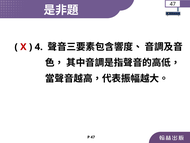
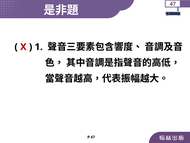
4: 4 -> 1
